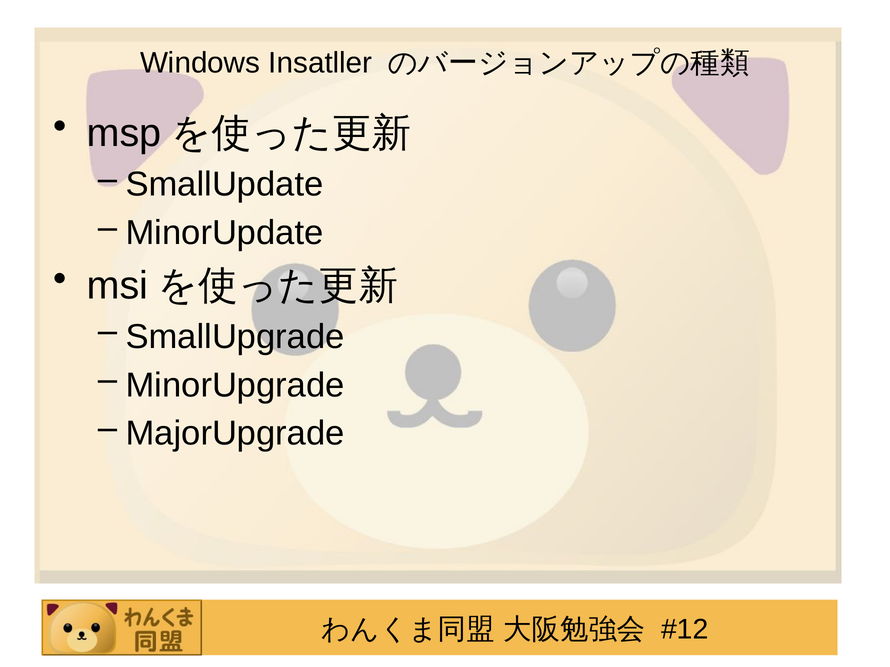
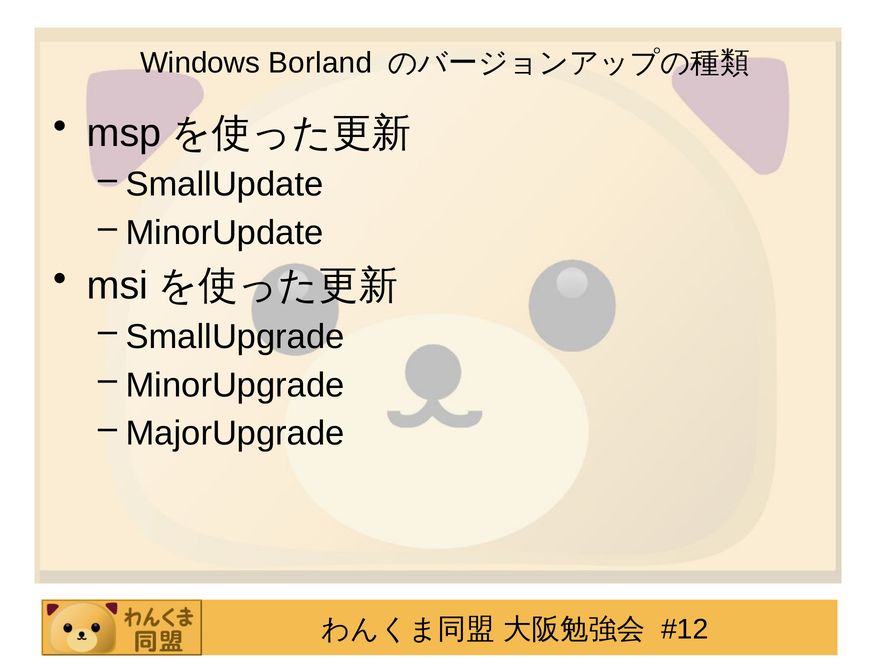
Insatller: Insatller -> Borland
